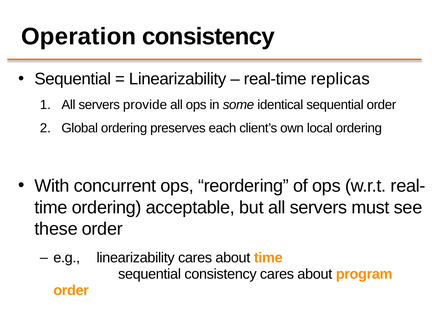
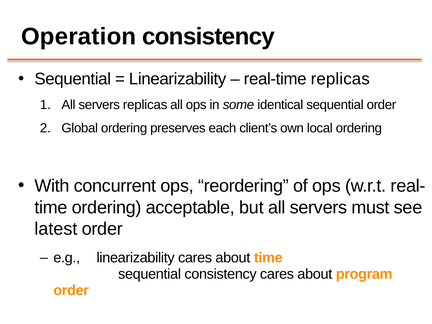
servers provide: provide -> replicas
these: these -> latest
